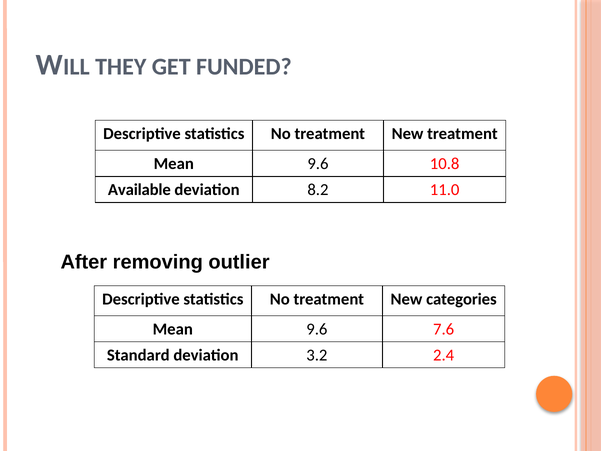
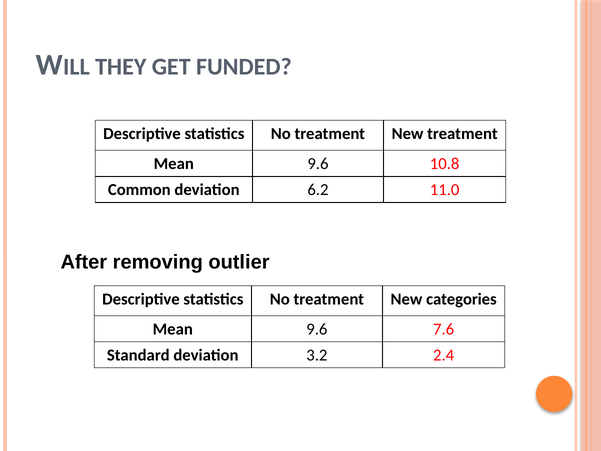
Available: Available -> Common
8.2: 8.2 -> 6.2
